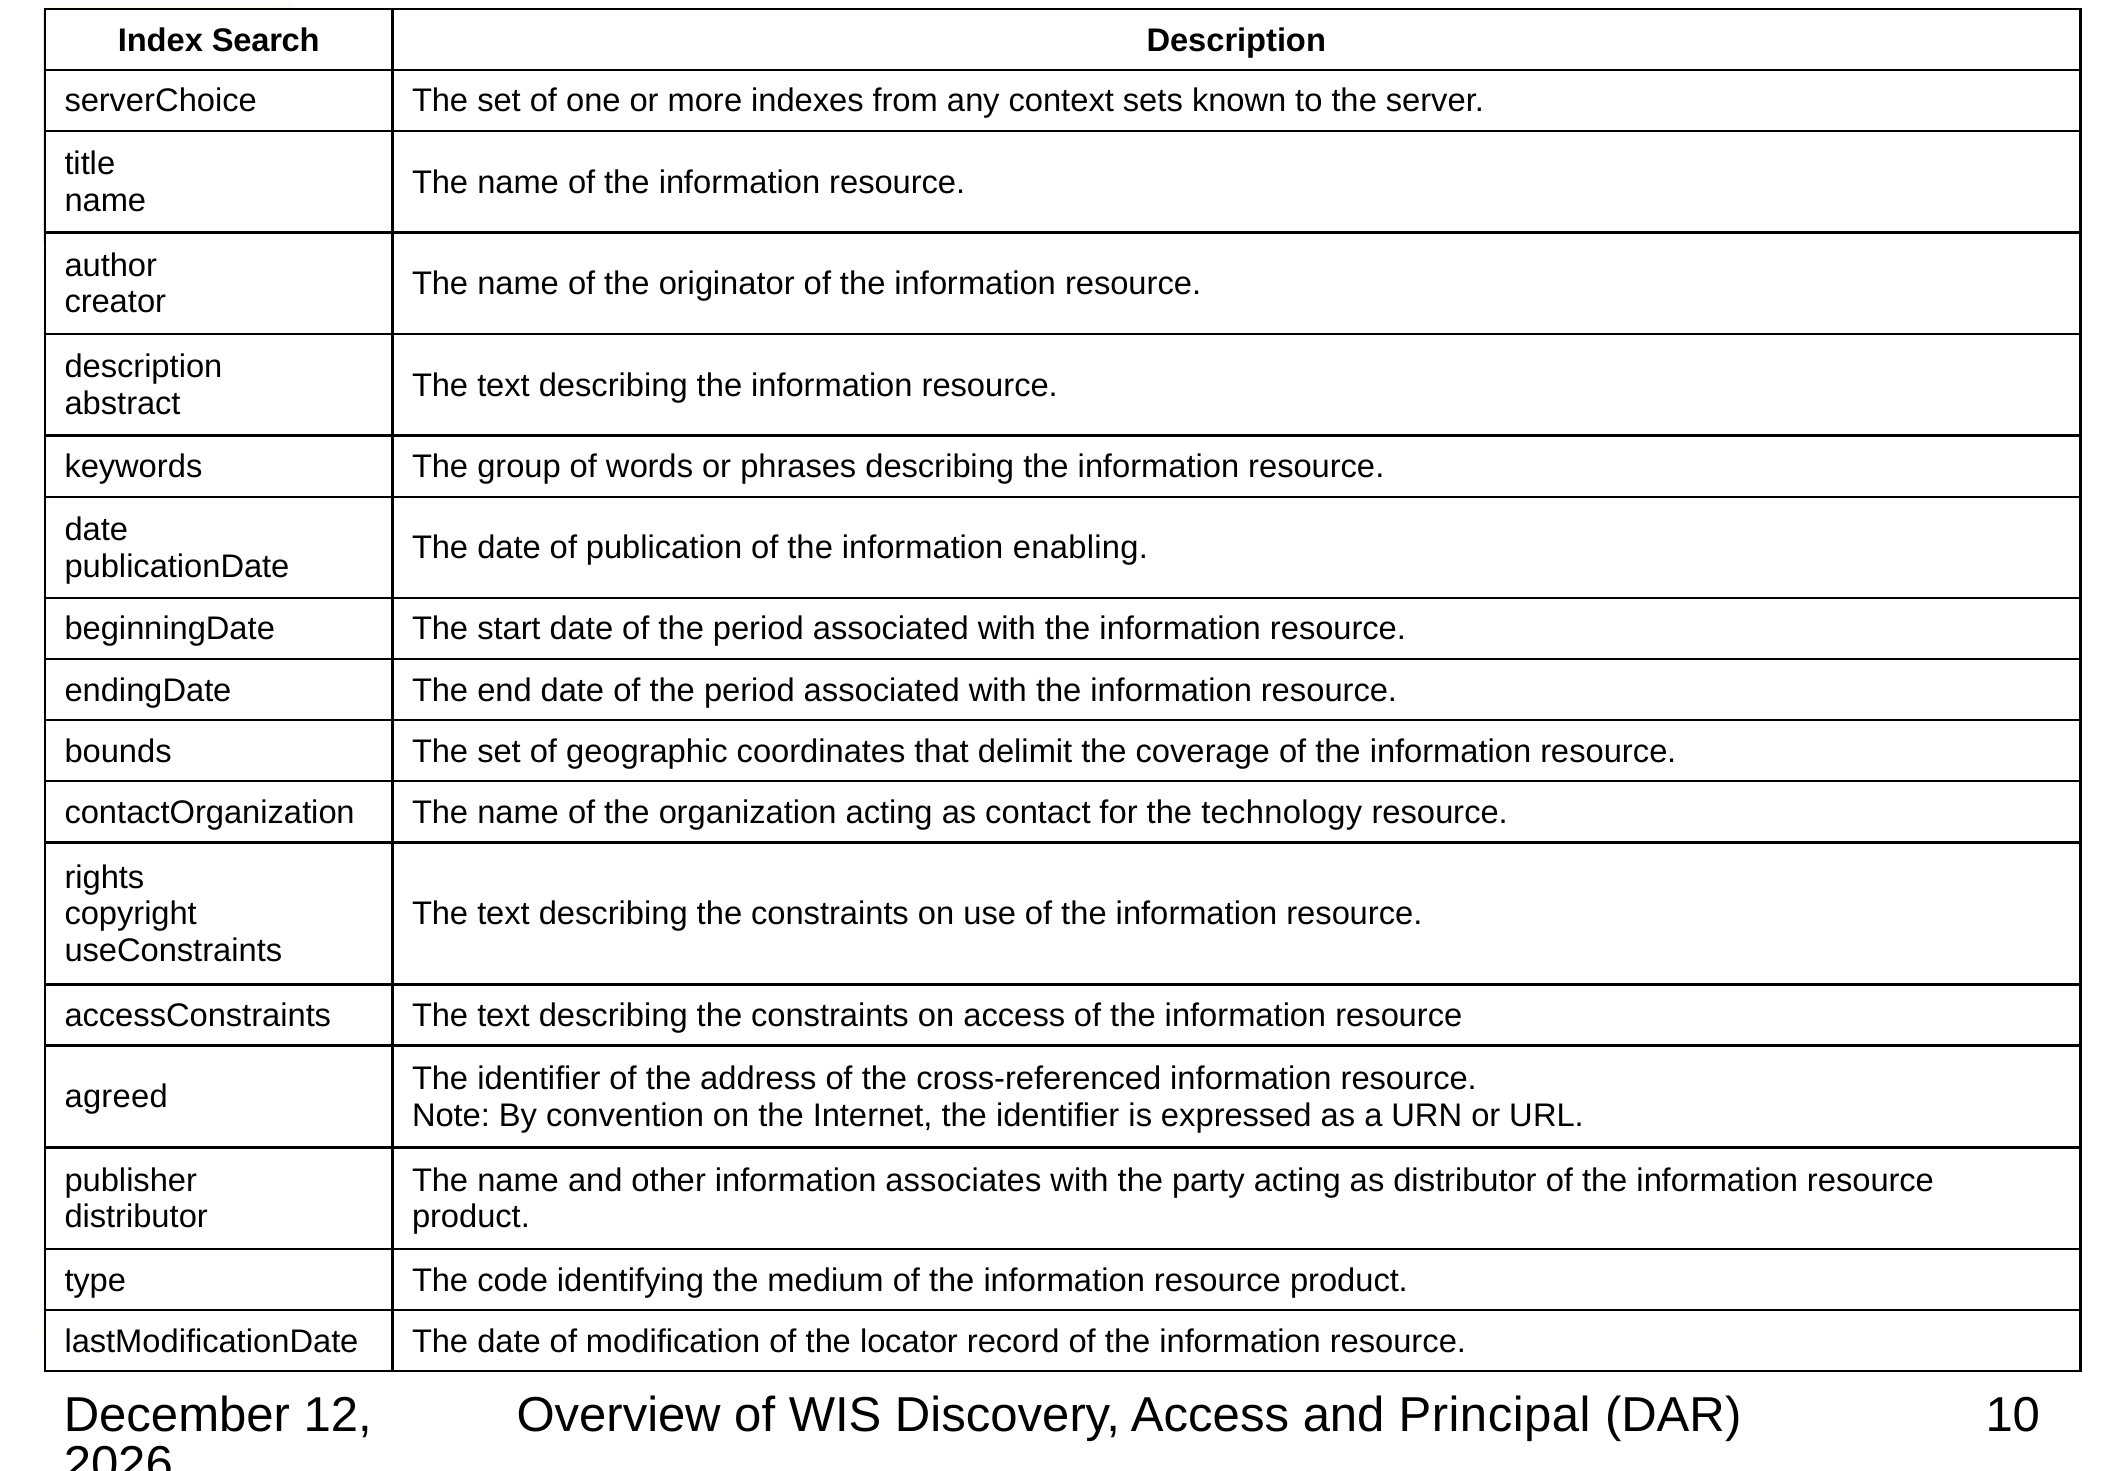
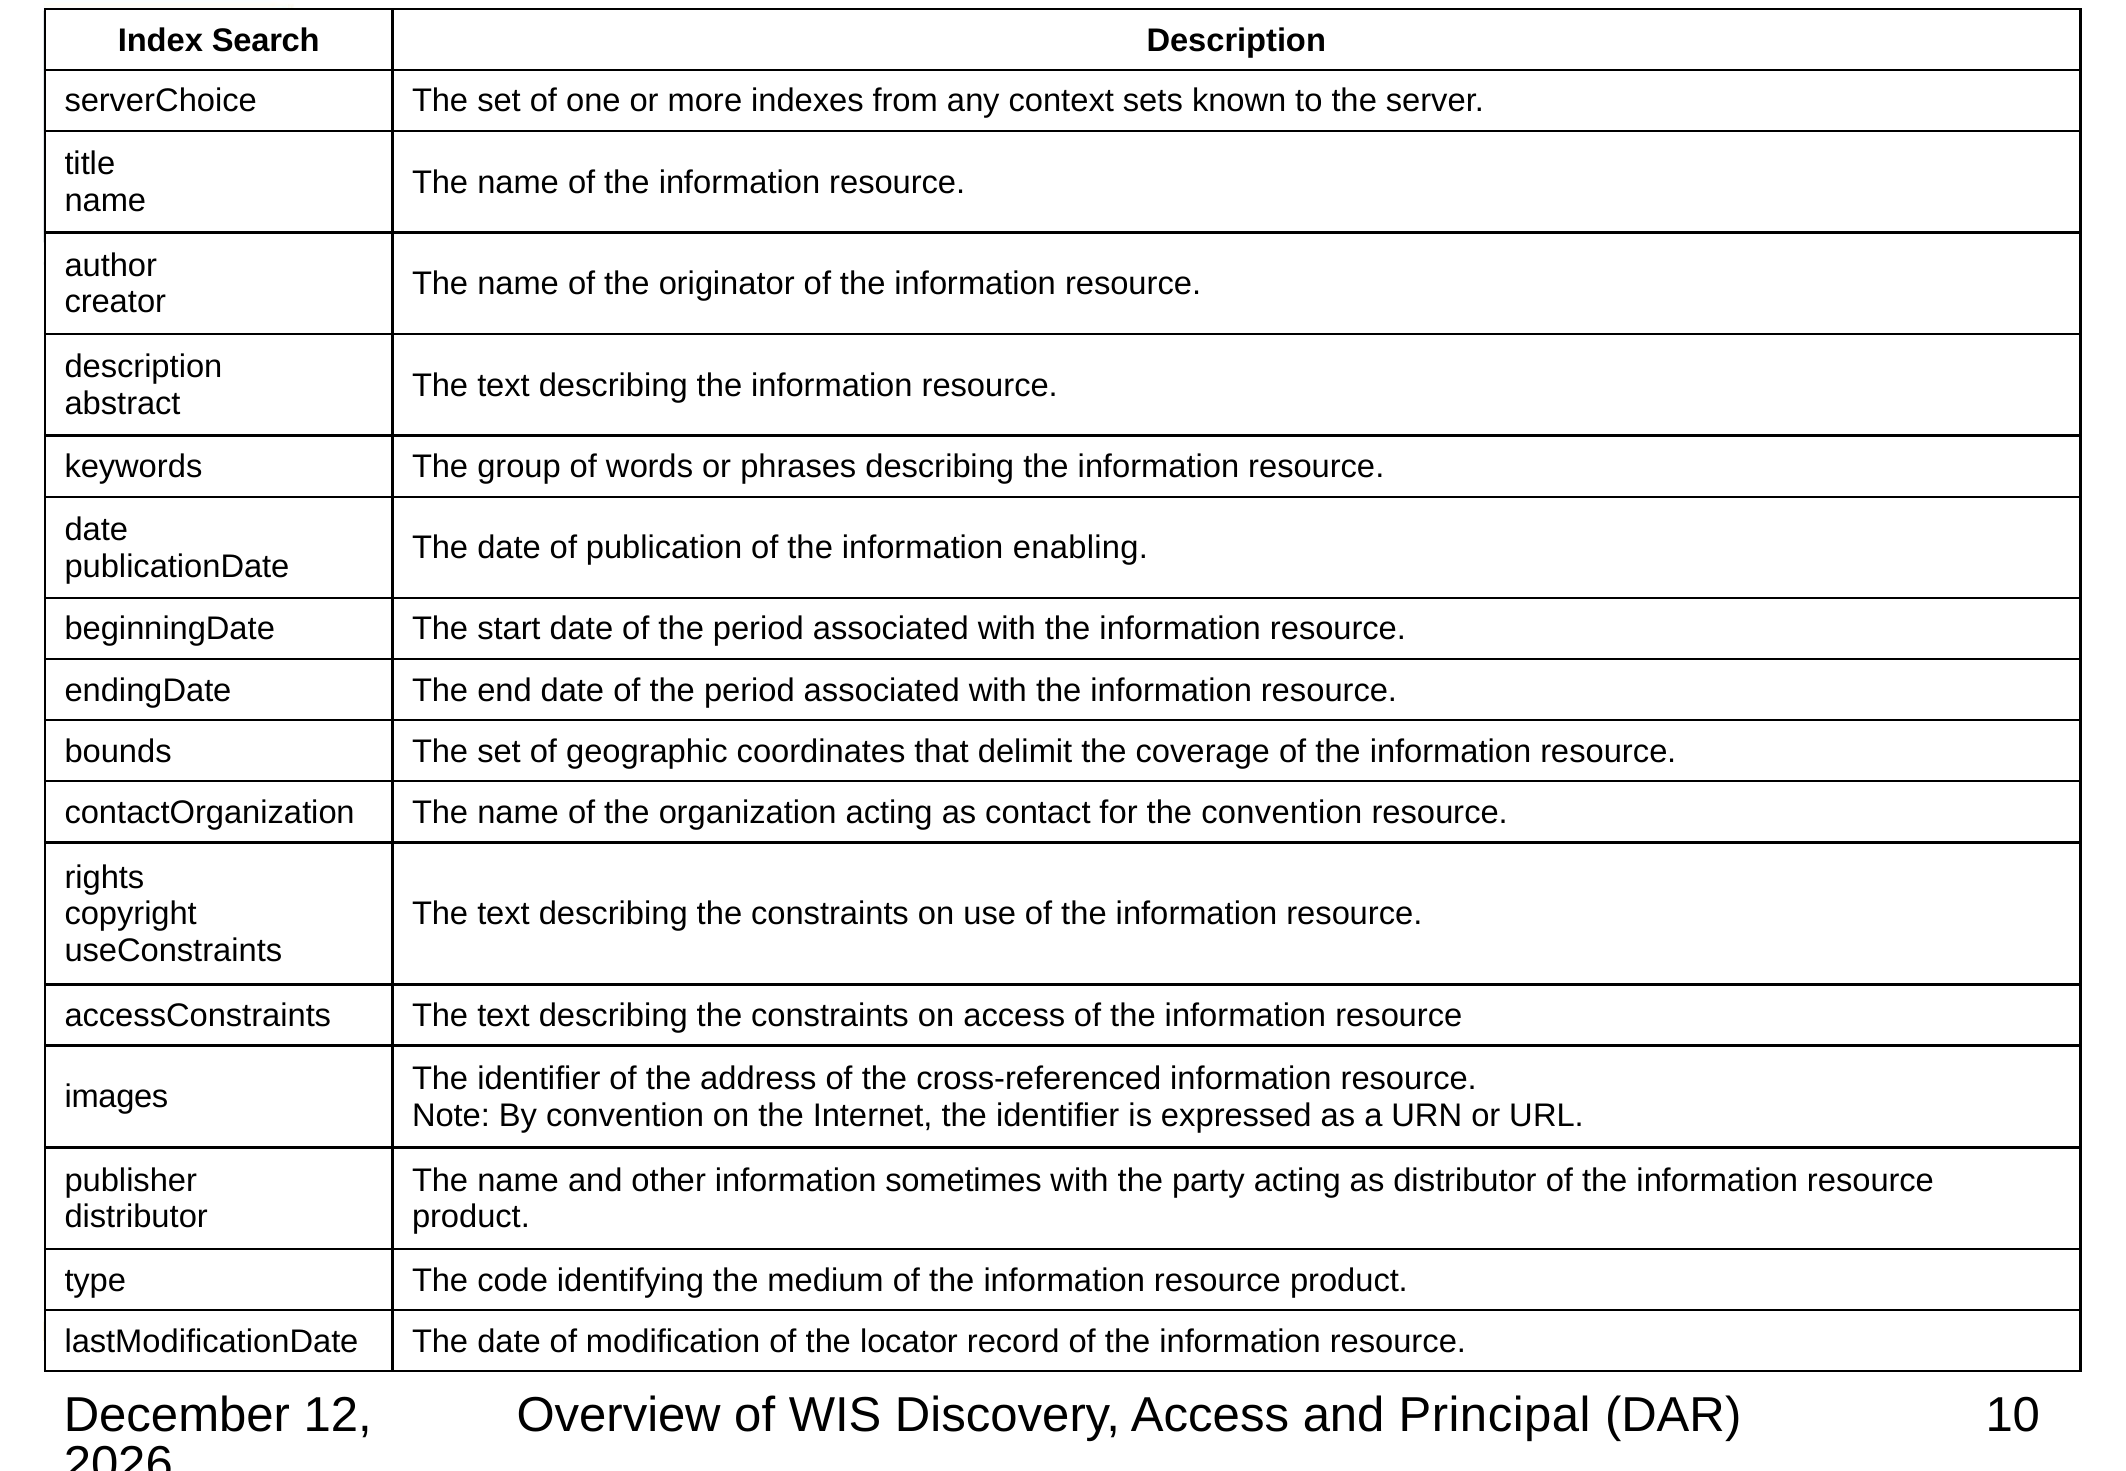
the technology: technology -> convention
agreed: agreed -> images
associates: associates -> sometimes
